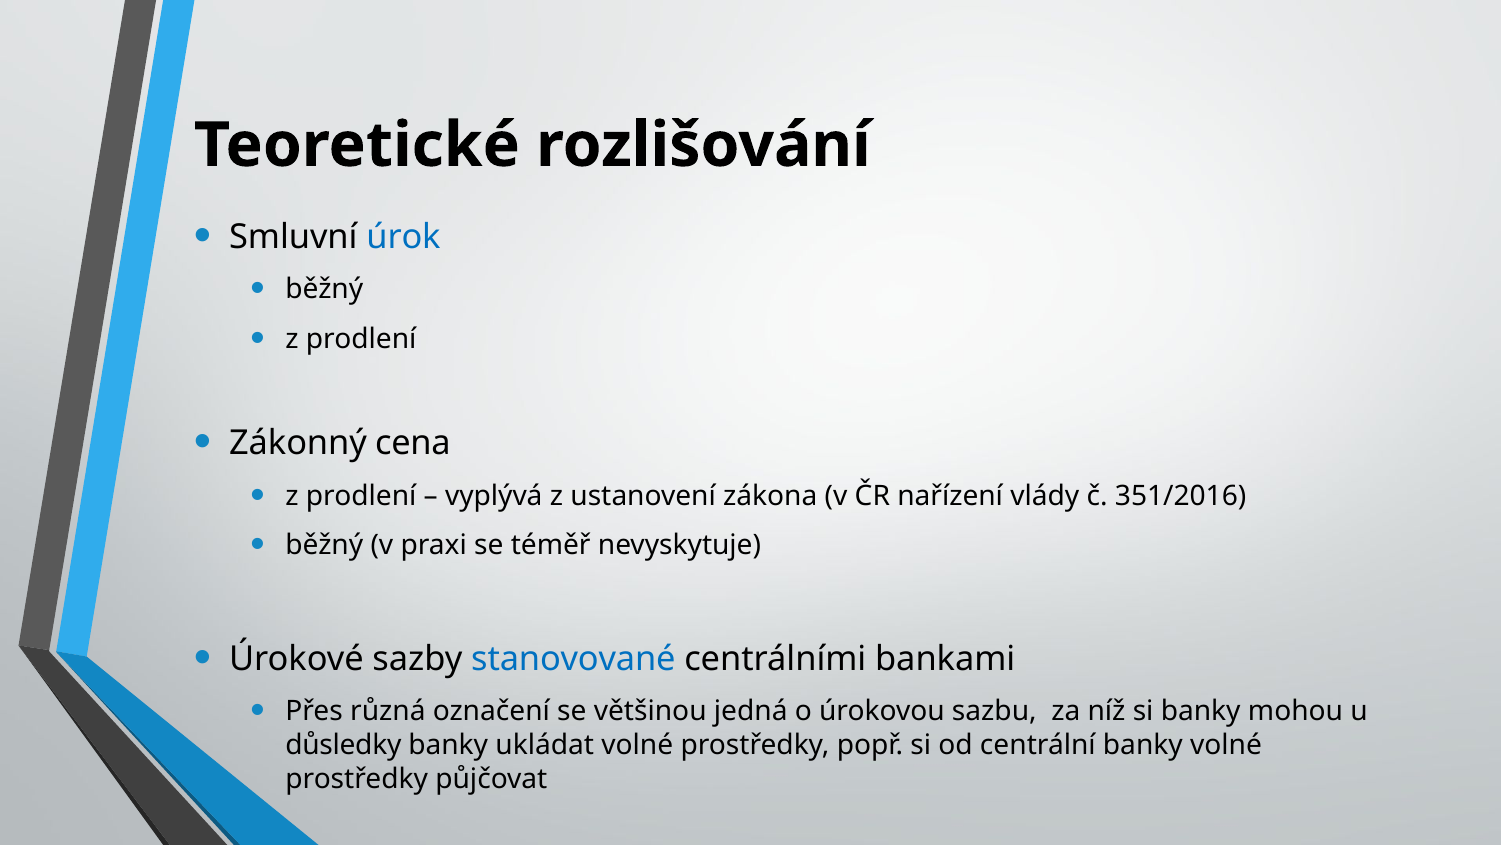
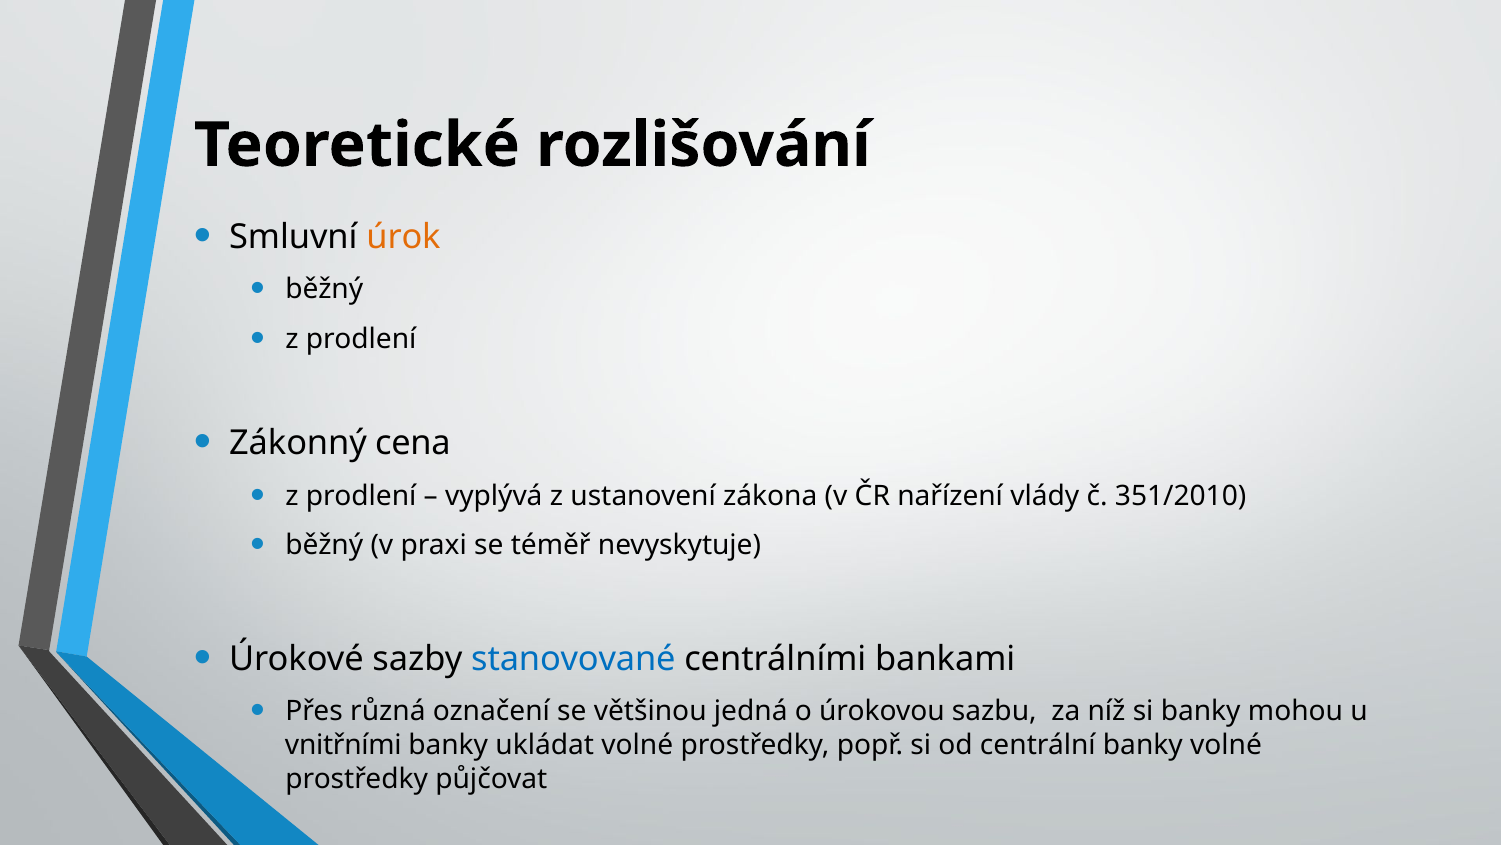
úrok colour: blue -> orange
351/2016: 351/2016 -> 351/2010
důsledky: důsledky -> vnitřními
